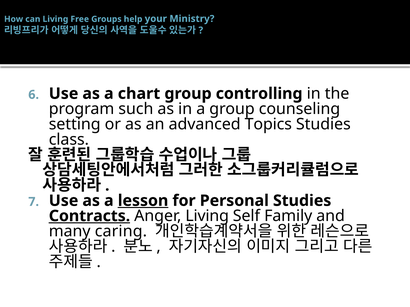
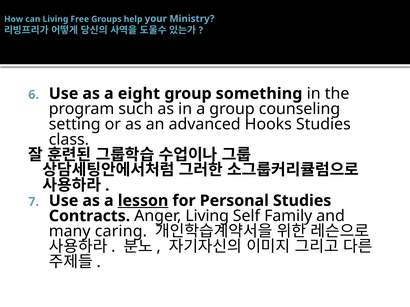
chart: chart -> eight
controlling: controlling -> something
Topics: Topics -> Hooks
Contracts underline: present -> none
